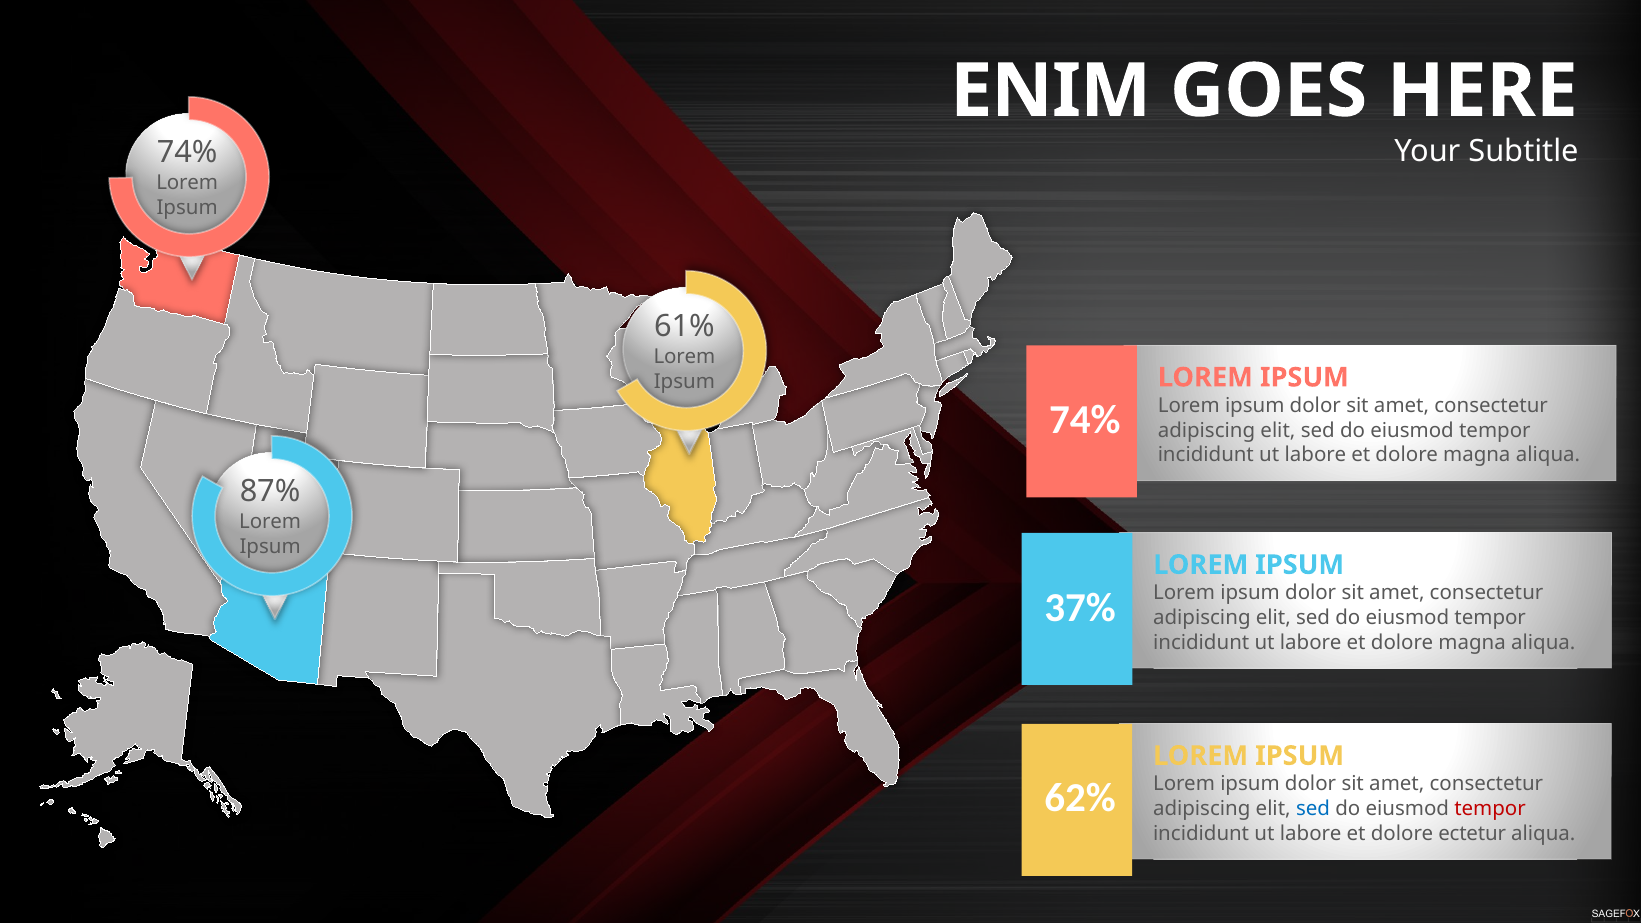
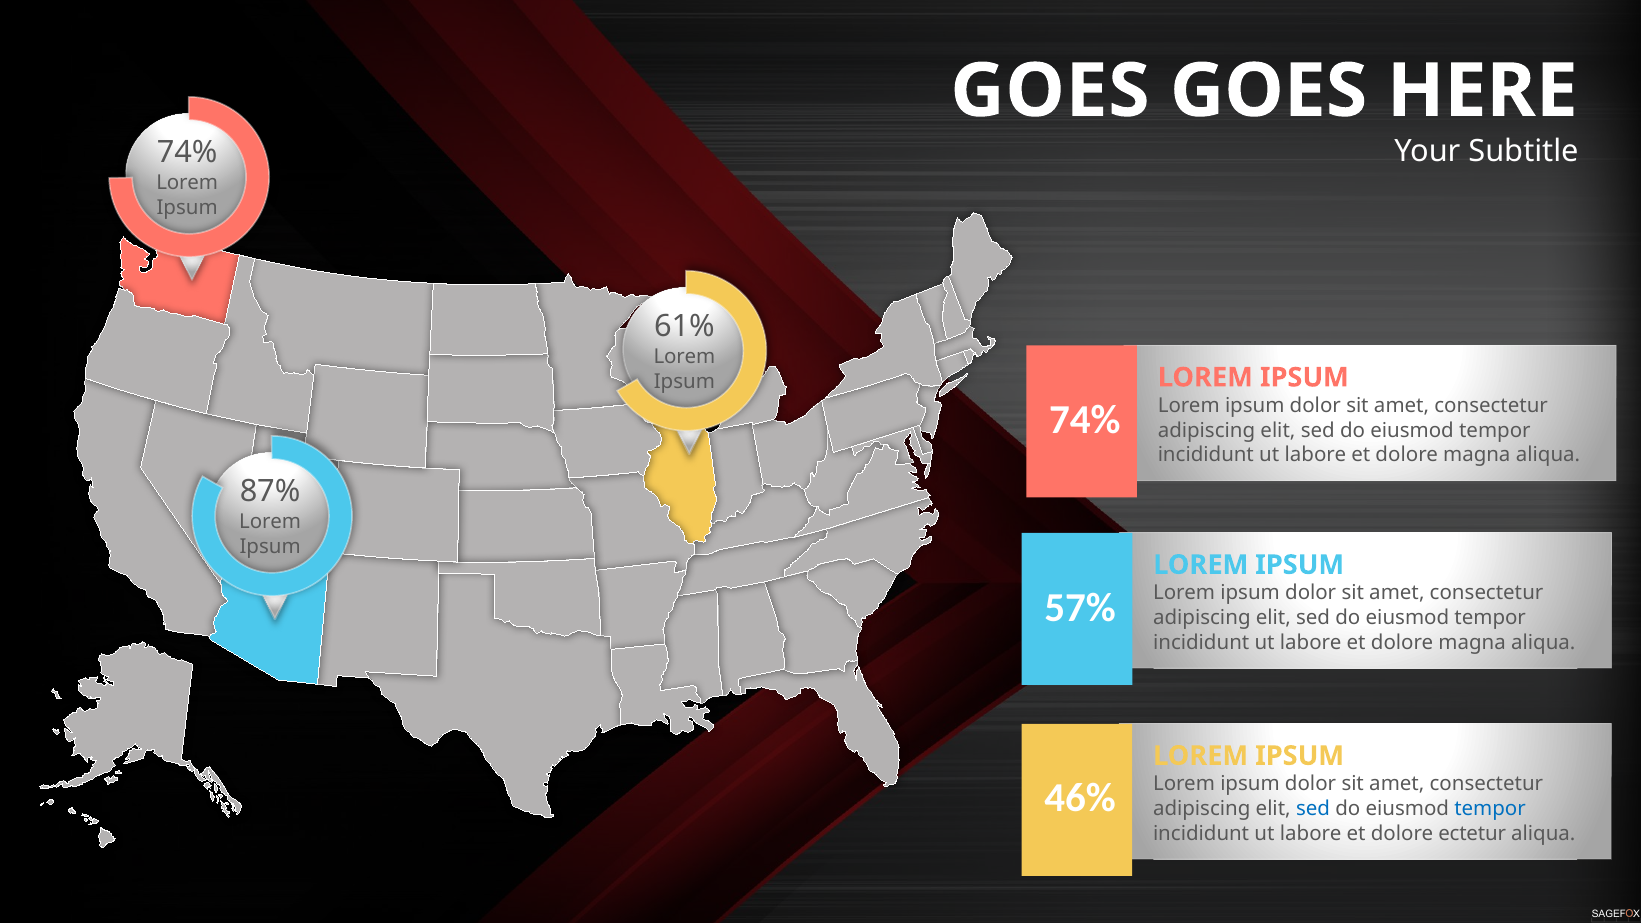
ENIM at (1051, 91): ENIM -> GOES
37%: 37% -> 57%
62%: 62% -> 46%
tempor at (1490, 809) colour: red -> blue
